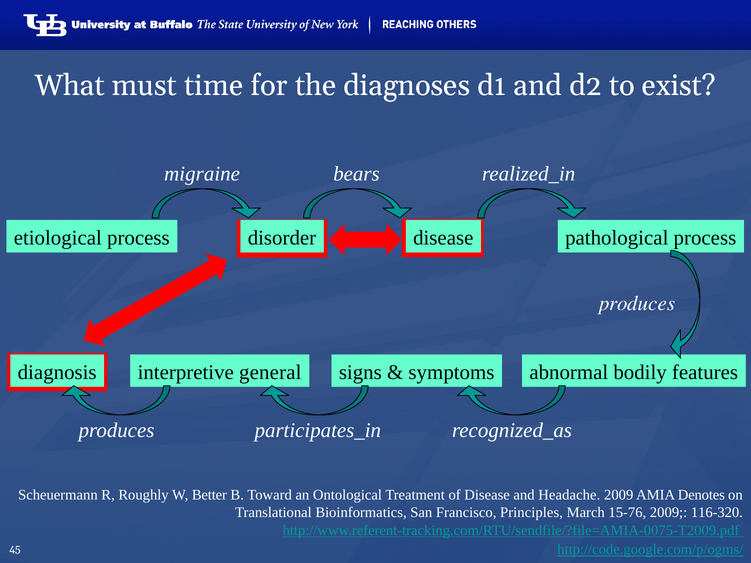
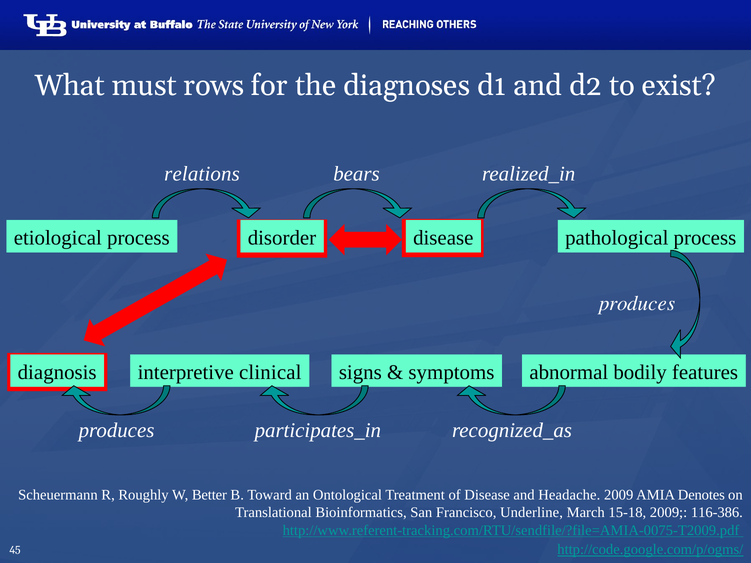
time: time -> rows
migraine: migraine -> relations
general: general -> clinical
Principles: Principles -> Underline
15-76: 15-76 -> 15-18
116-320: 116-320 -> 116-386
